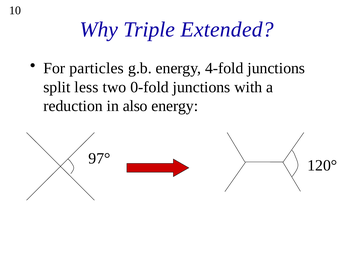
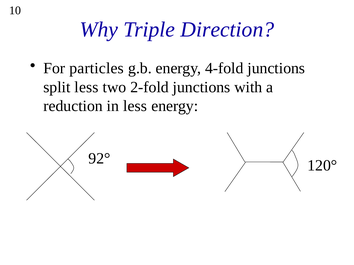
Extended: Extended -> Direction
0-fold: 0-fold -> 2-fold
in also: also -> less
97°: 97° -> 92°
